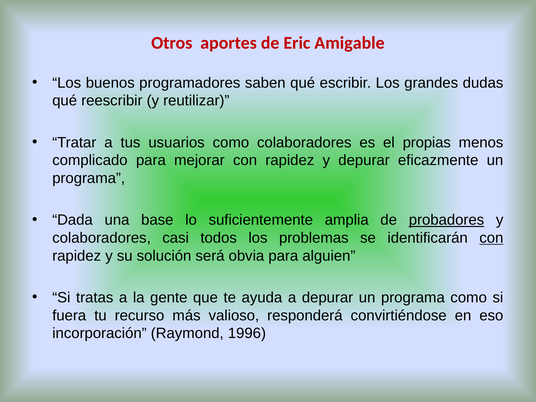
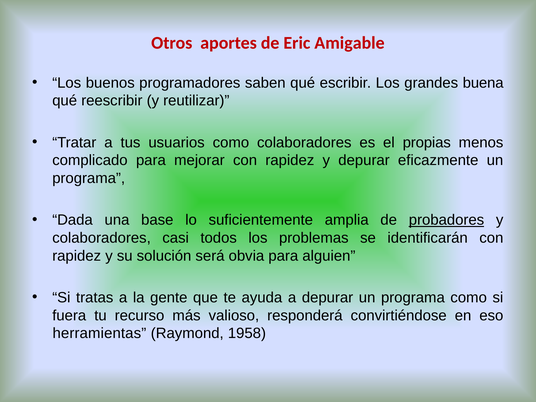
dudas: dudas -> buena
con at (491, 238) underline: present -> none
incorporación: incorporación -> herramientas
1996: 1996 -> 1958
